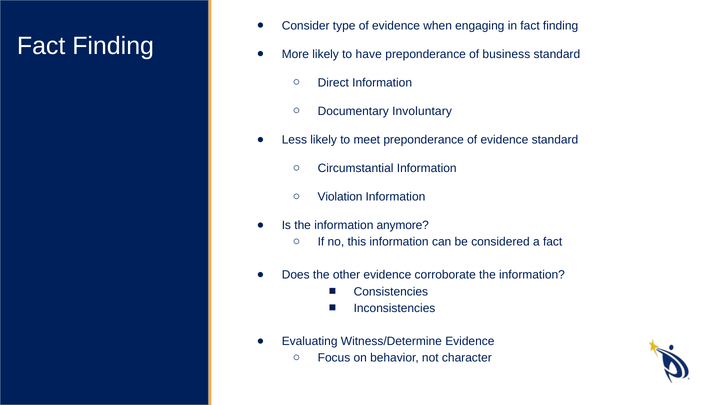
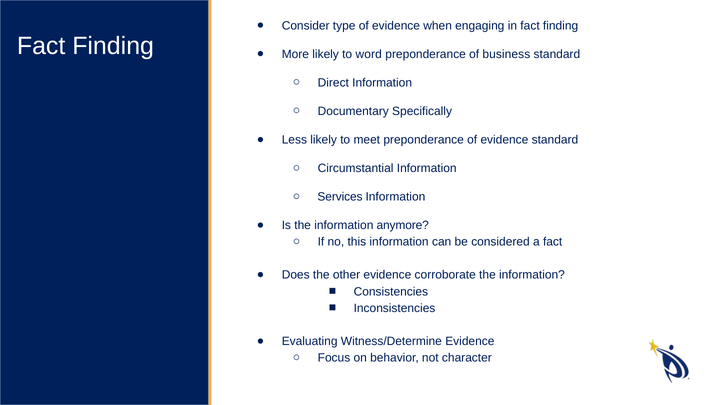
have: have -> word
Involuntary: Involuntary -> Specifically
Violation: Violation -> Services
